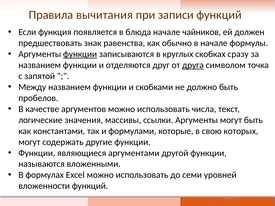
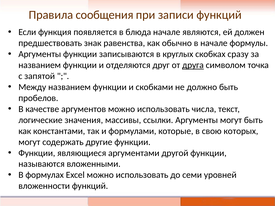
вычитания: вычитания -> сообщения
чайников: чайников -> являются
функции at (80, 54) underline: present -> none
